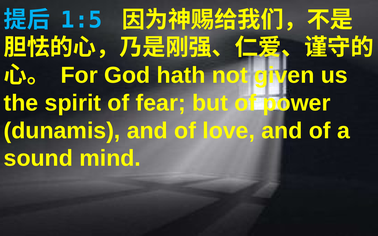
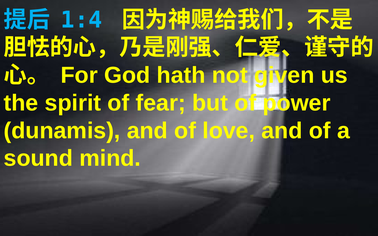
1:5: 1:5 -> 1:4
